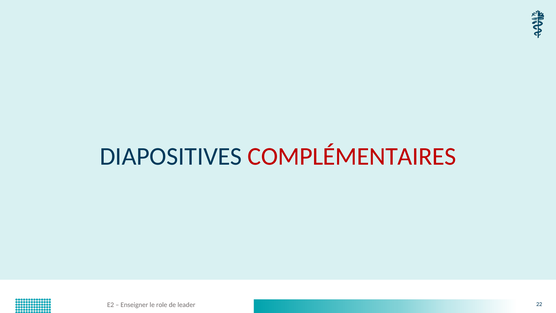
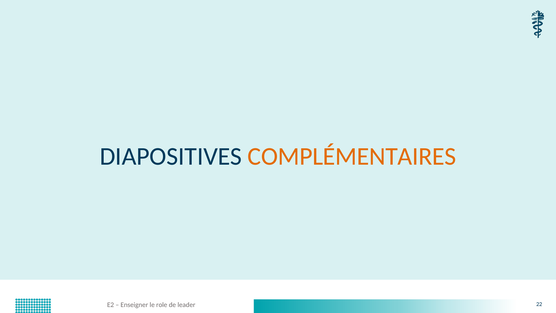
COMPLÉMENTAIRES colour: red -> orange
